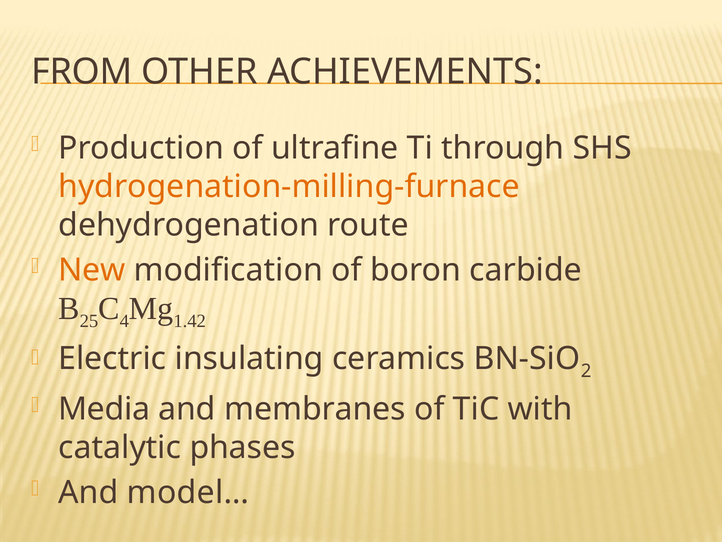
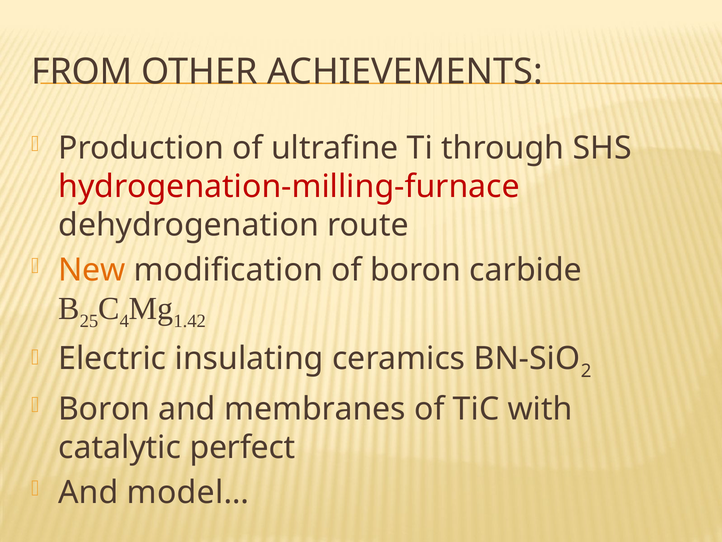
hydrogenation-milling-furnace colour: orange -> red
Media at (104, 409): Media -> Boron
phases: phases -> perfect
